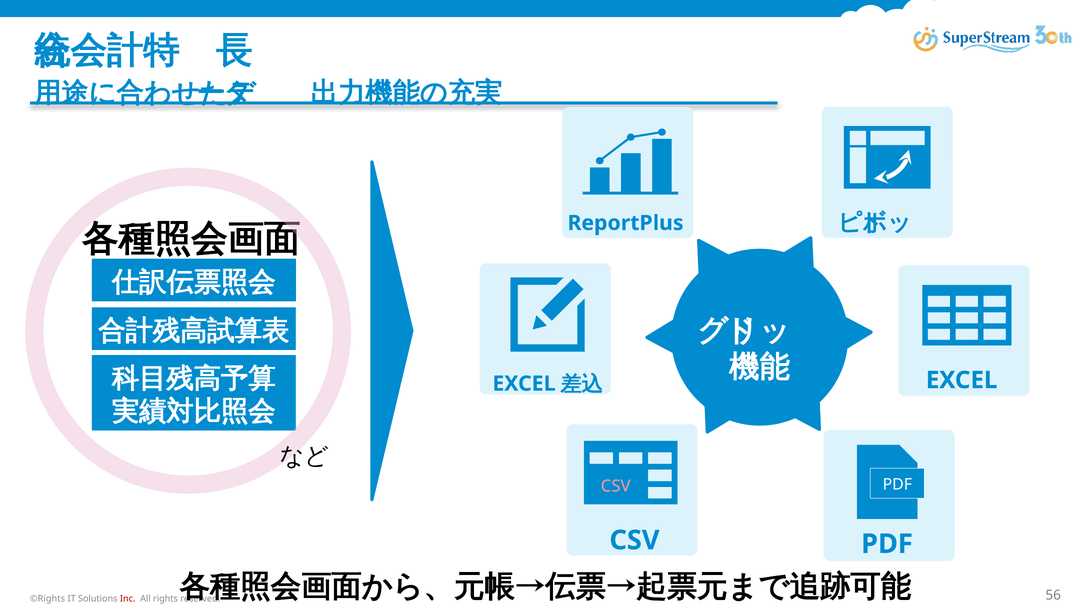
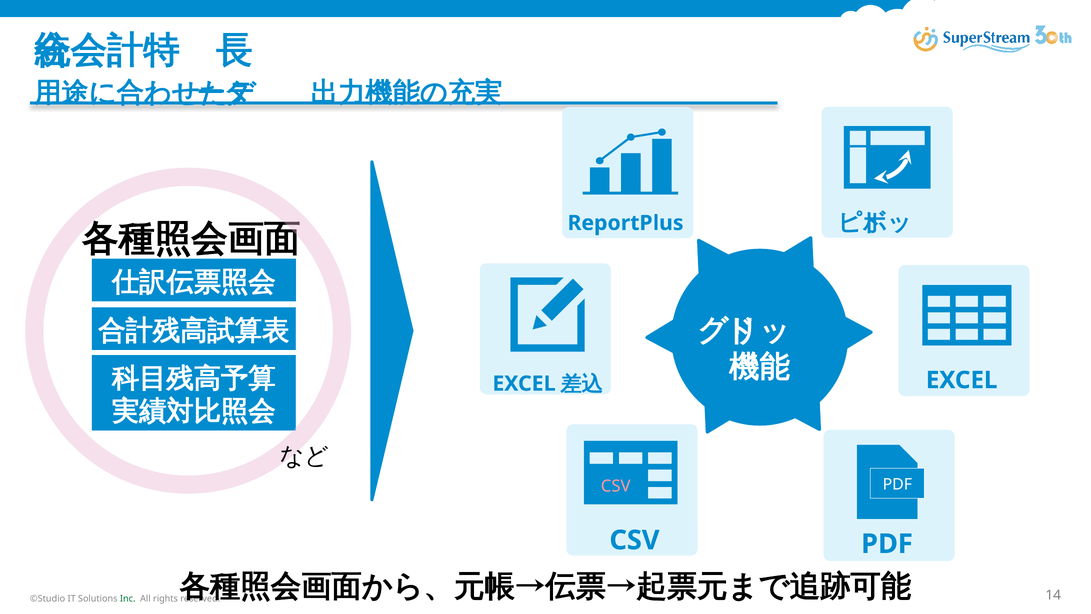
©Rights: ©Rights -> ©Studio
Inc colour: red -> green
56: 56 -> 14
